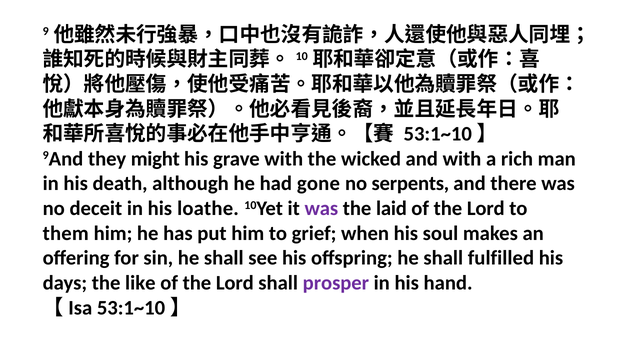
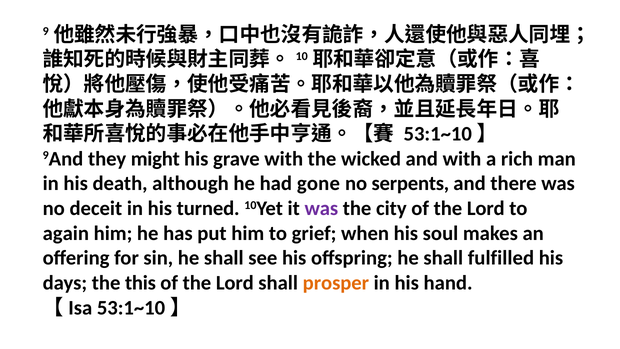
loathe: loathe -> turned
laid: laid -> city
them: them -> again
like: like -> this
prosper colour: purple -> orange
